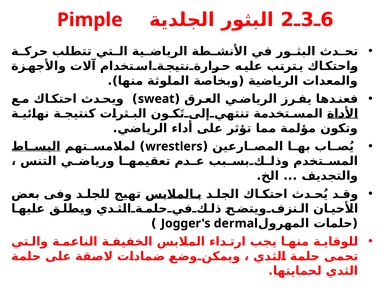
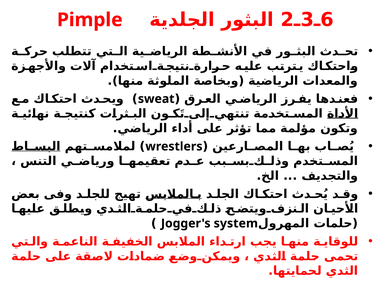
dermal: dermal -> system
